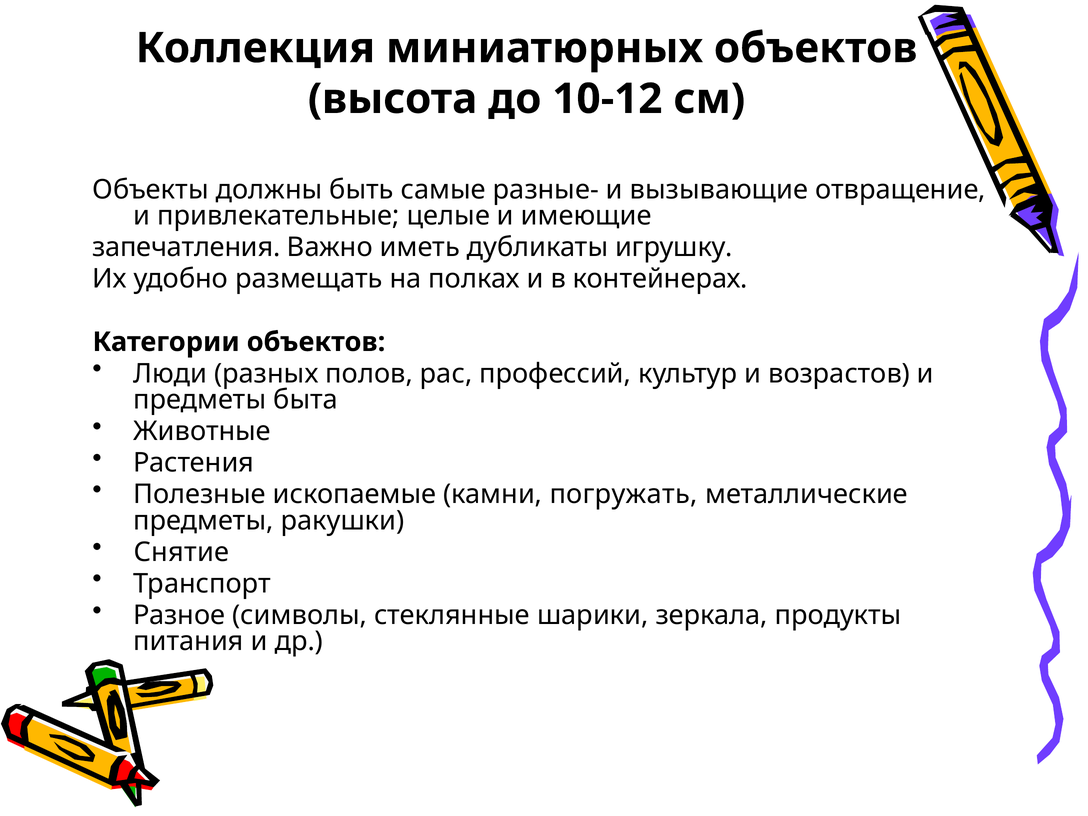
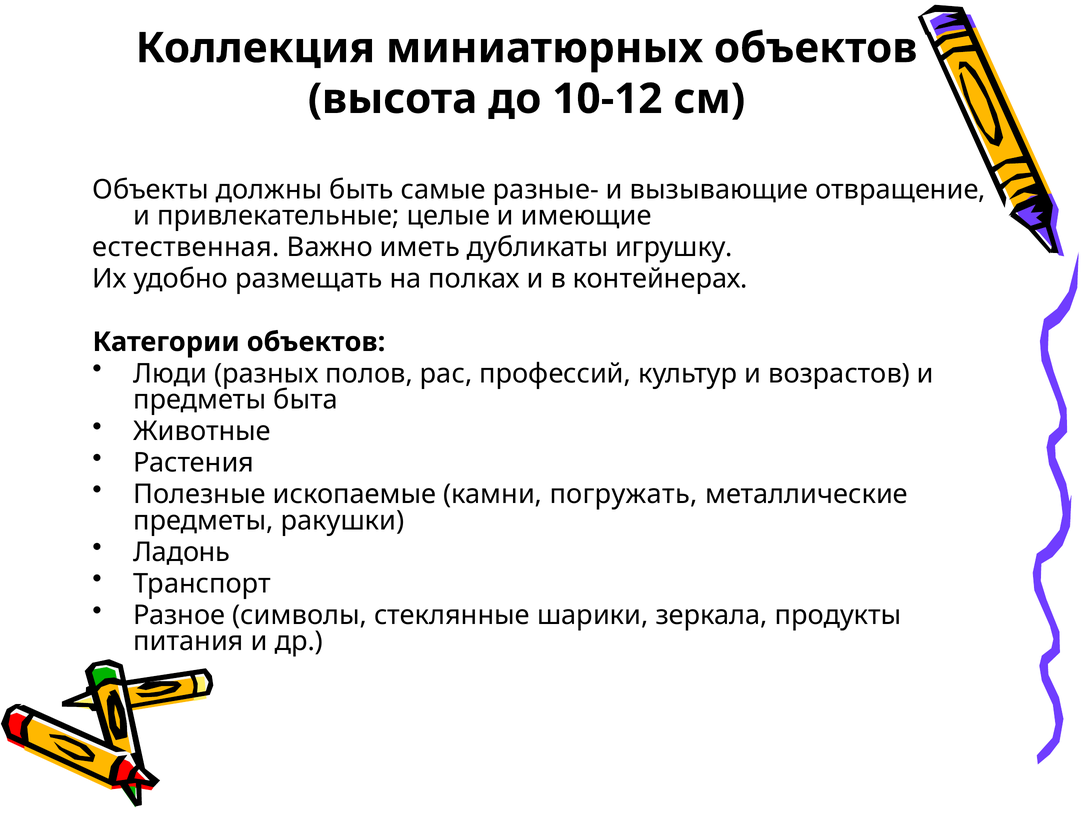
запечатления: запечатления -> естественная
Снятие: Снятие -> Ладонь
